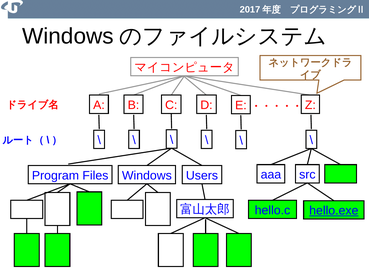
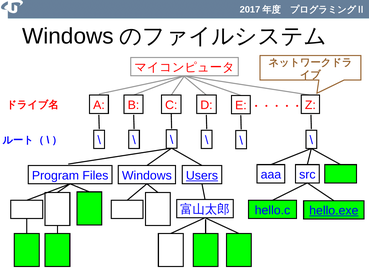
Users underline: none -> present
